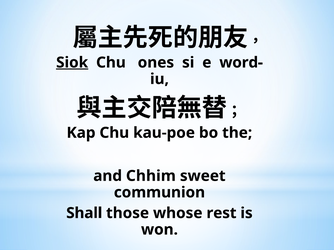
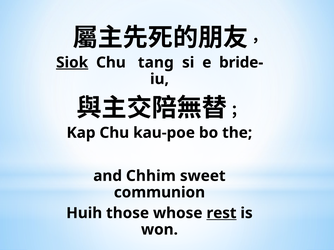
ones: ones -> tang
word-: word- -> bride-
Shall: Shall -> Huih
rest underline: none -> present
